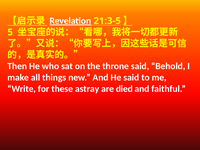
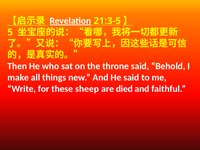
astray: astray -> sheep
